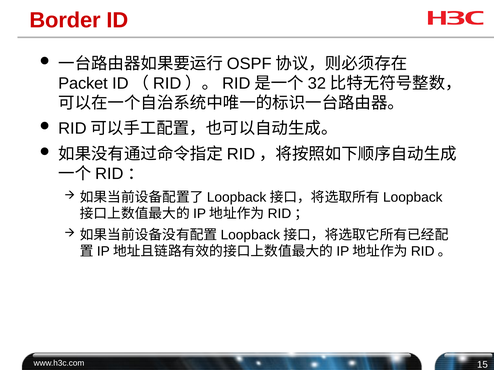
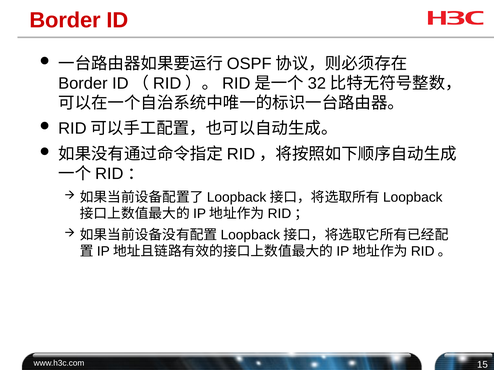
Packet at (83, 83): Packet -> Border
